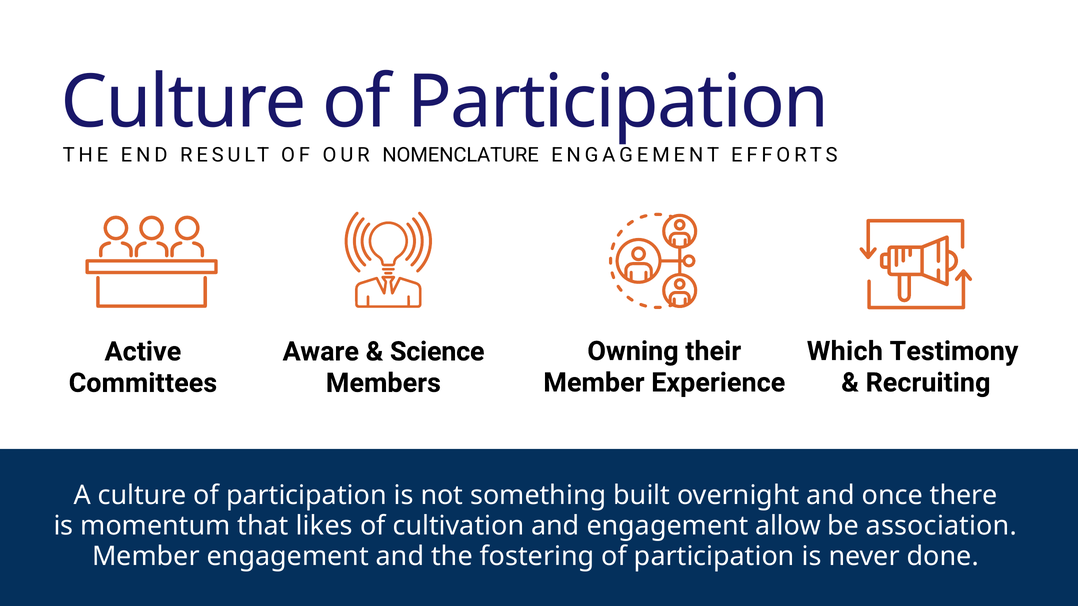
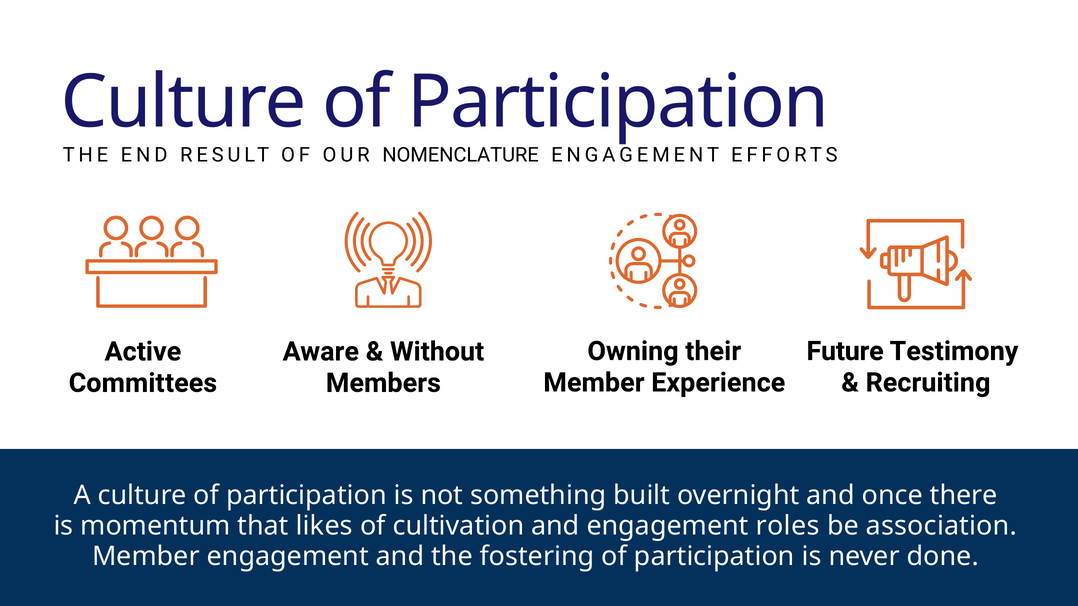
Which: Which -> Future
Science: Science -> Without
allow: allow -> roles
